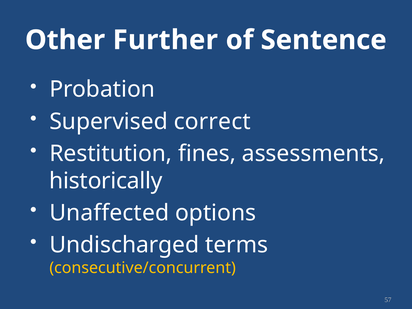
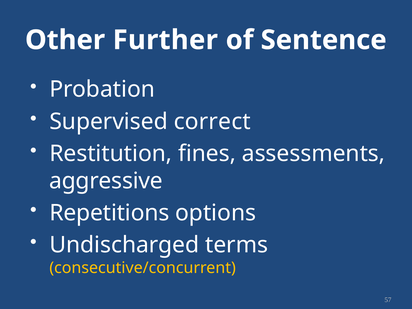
historically: historically -> aggressive
Unaffected: Unaffected -> Repetitions
